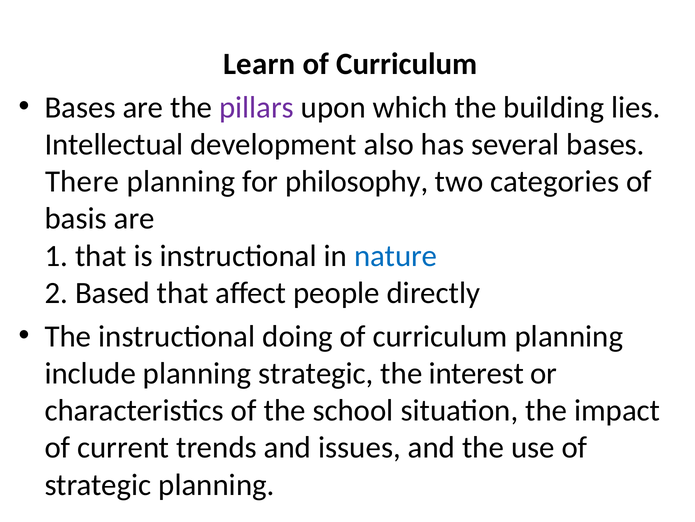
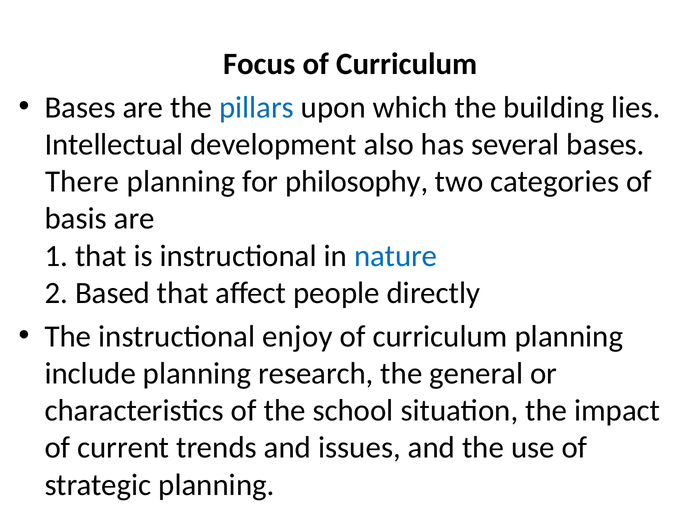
Learn: Learn -> Focus
pillars colour: purple -> blue
doing: doing -> enjoy
planning strategic: strategic -> research
interest: interest -> general
